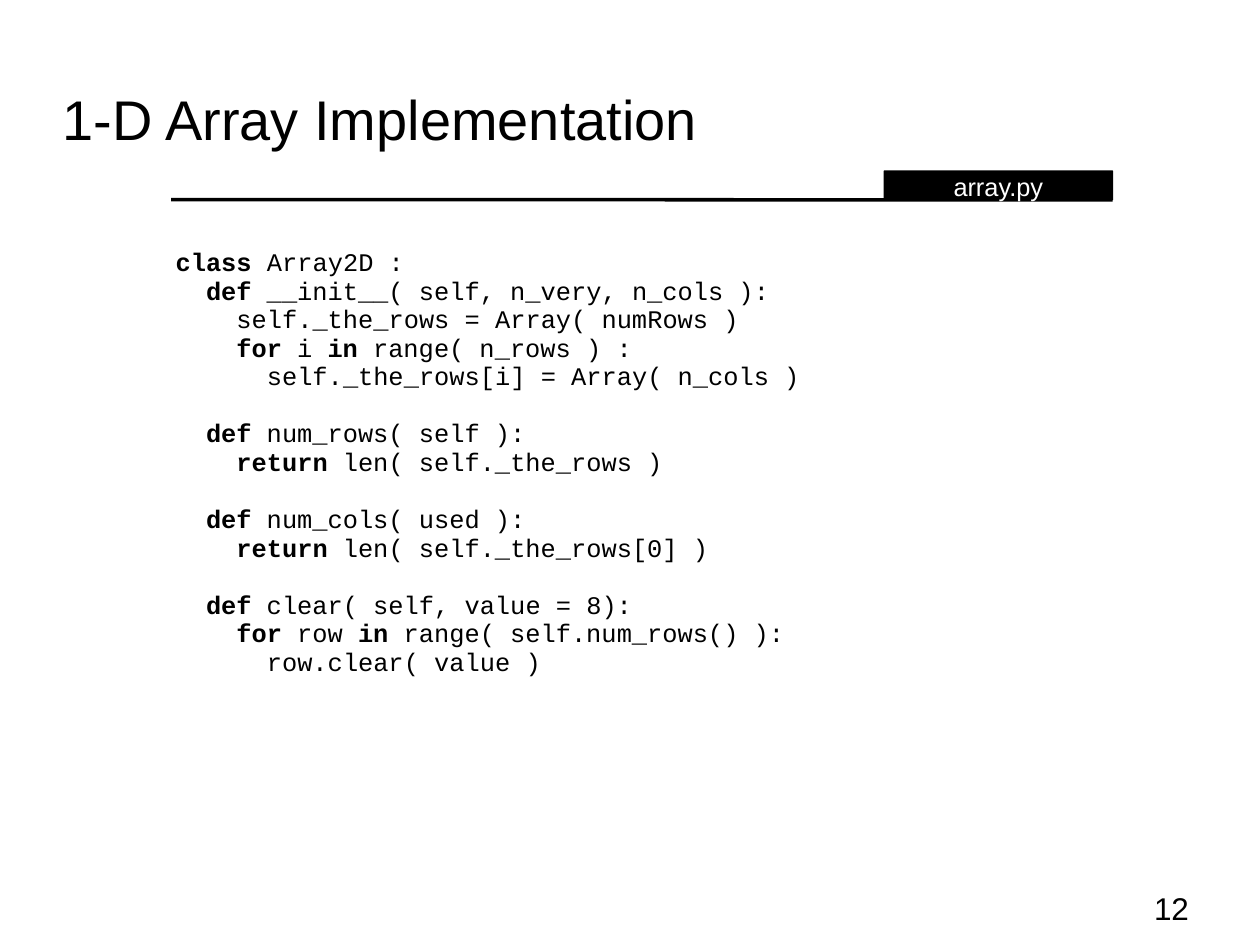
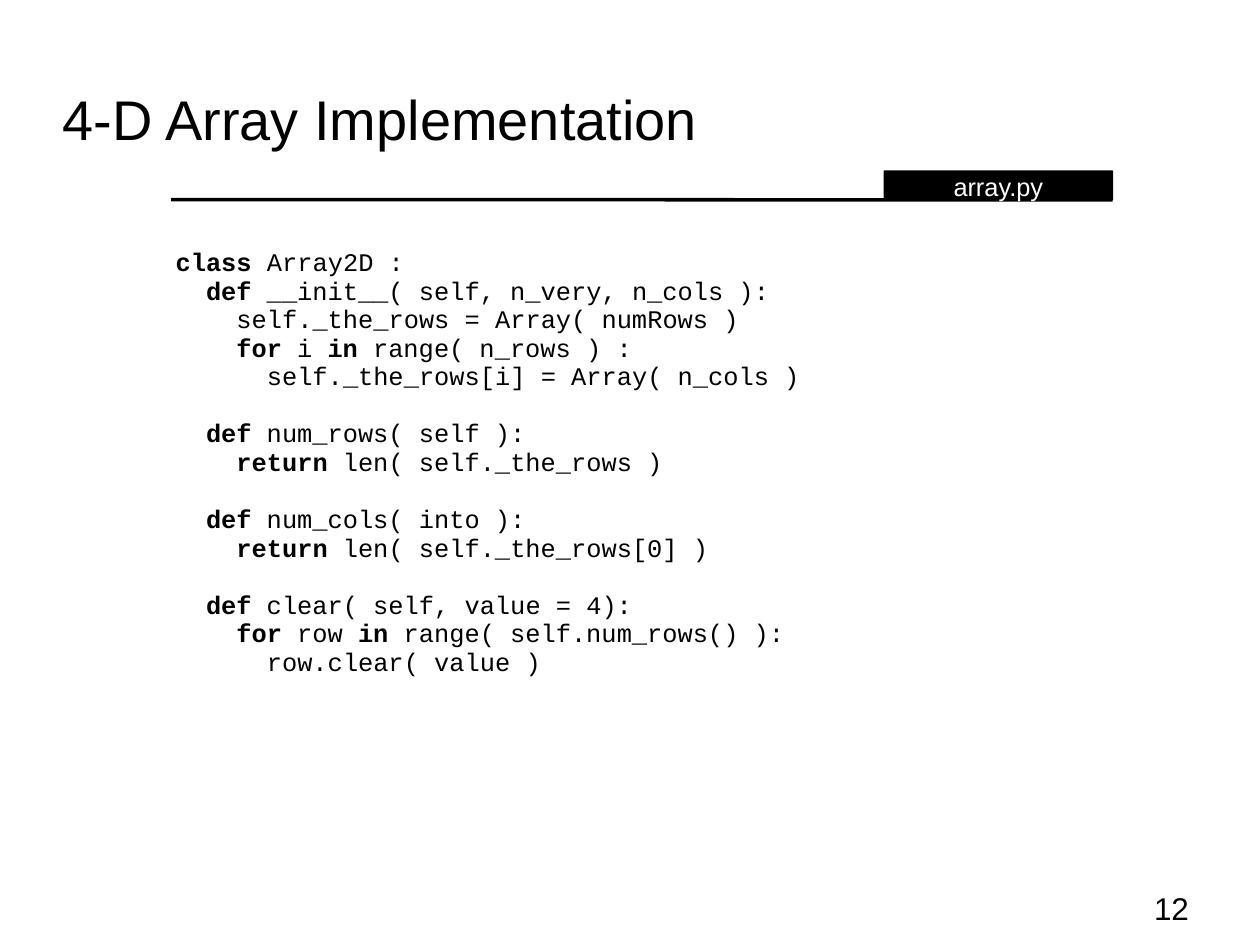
1-D: 1-D -> 4-D
used: used -> into
8: 8 -> 4
